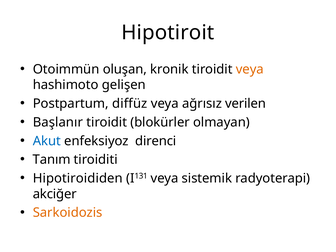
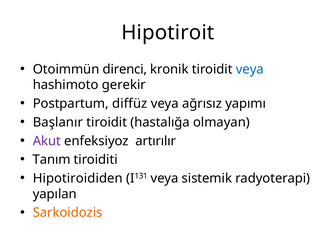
oluşan: oluşan -> direnci
veya at (250, 69) colour: orange -> blue
gelişen: gelişen -> gerekir
verilen: verilen -> yapımı
blokürler: blokürler -> hastalığa
Akut colour: blue -> purple
direnci: direnci -> artırılır
akciğer: akciğer -> yapılan
